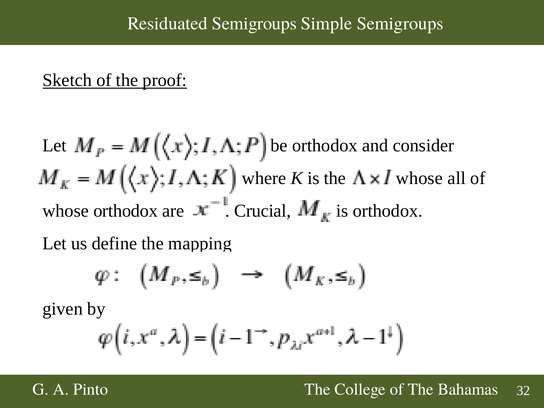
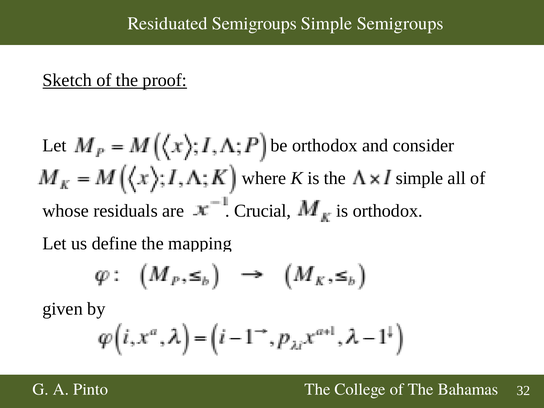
the whose: whose -> simple
whose orthodox: orthodox -> residuals
